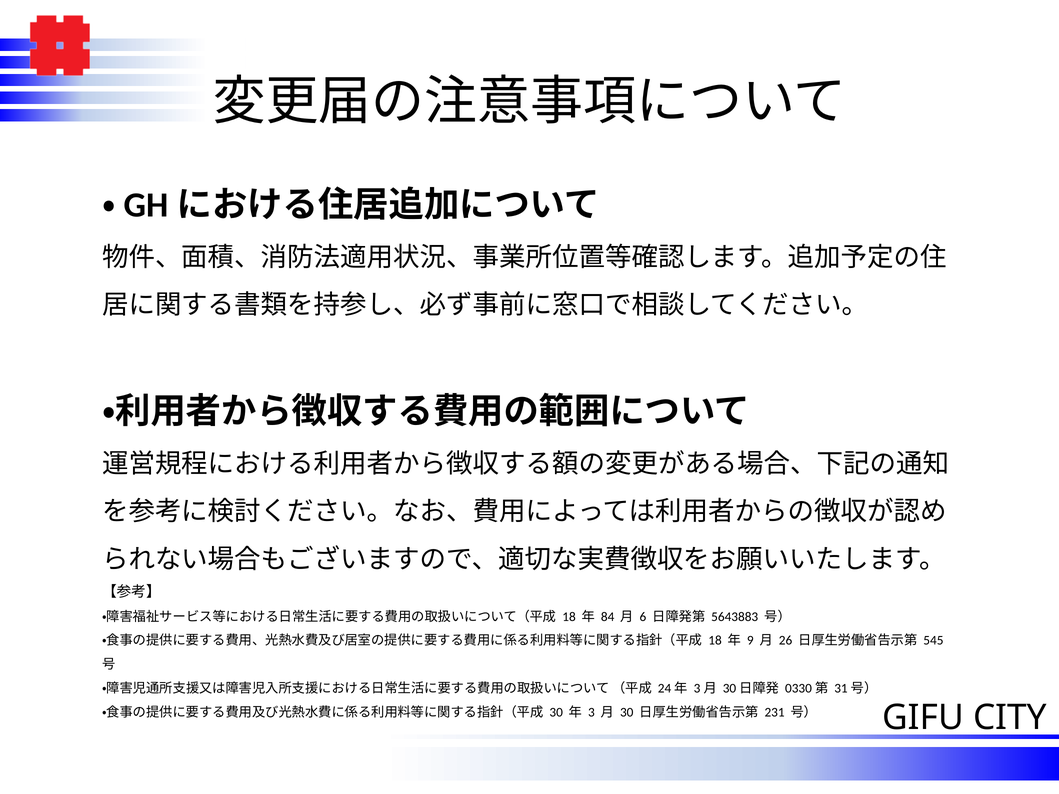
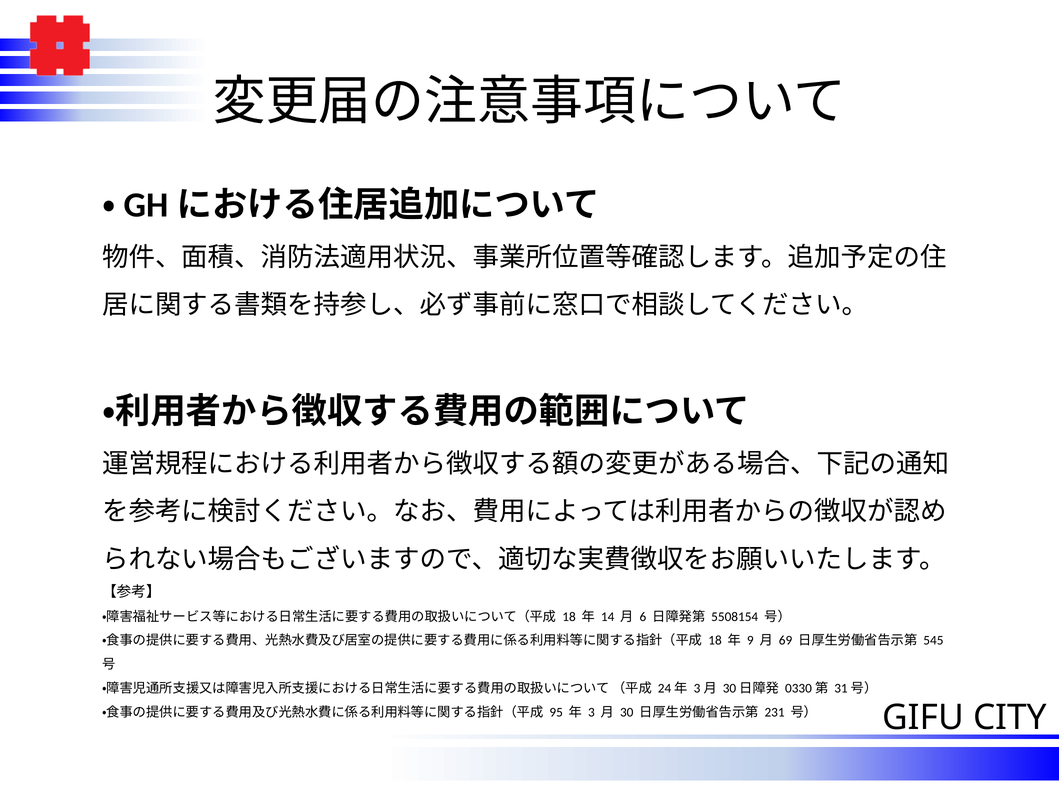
84: 84 -> 14
5643883: 5643883 -> 5508154
26: 26 -> 69
30 at (556, 712): 30 -> 95
